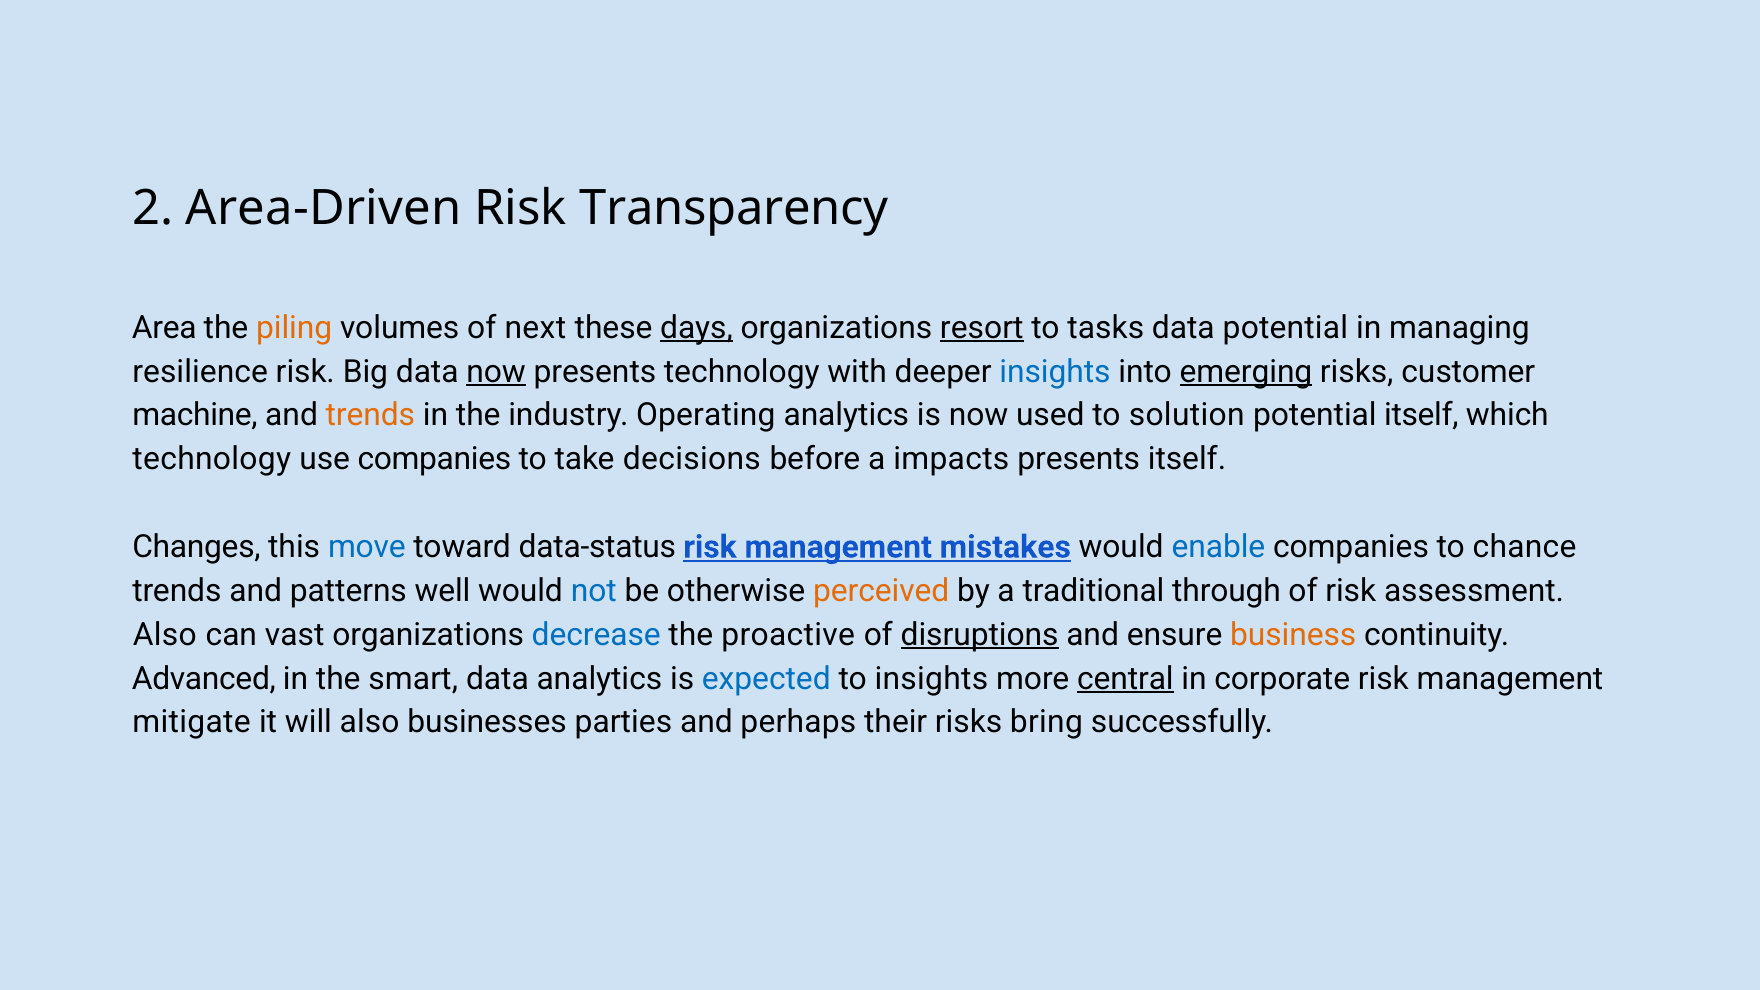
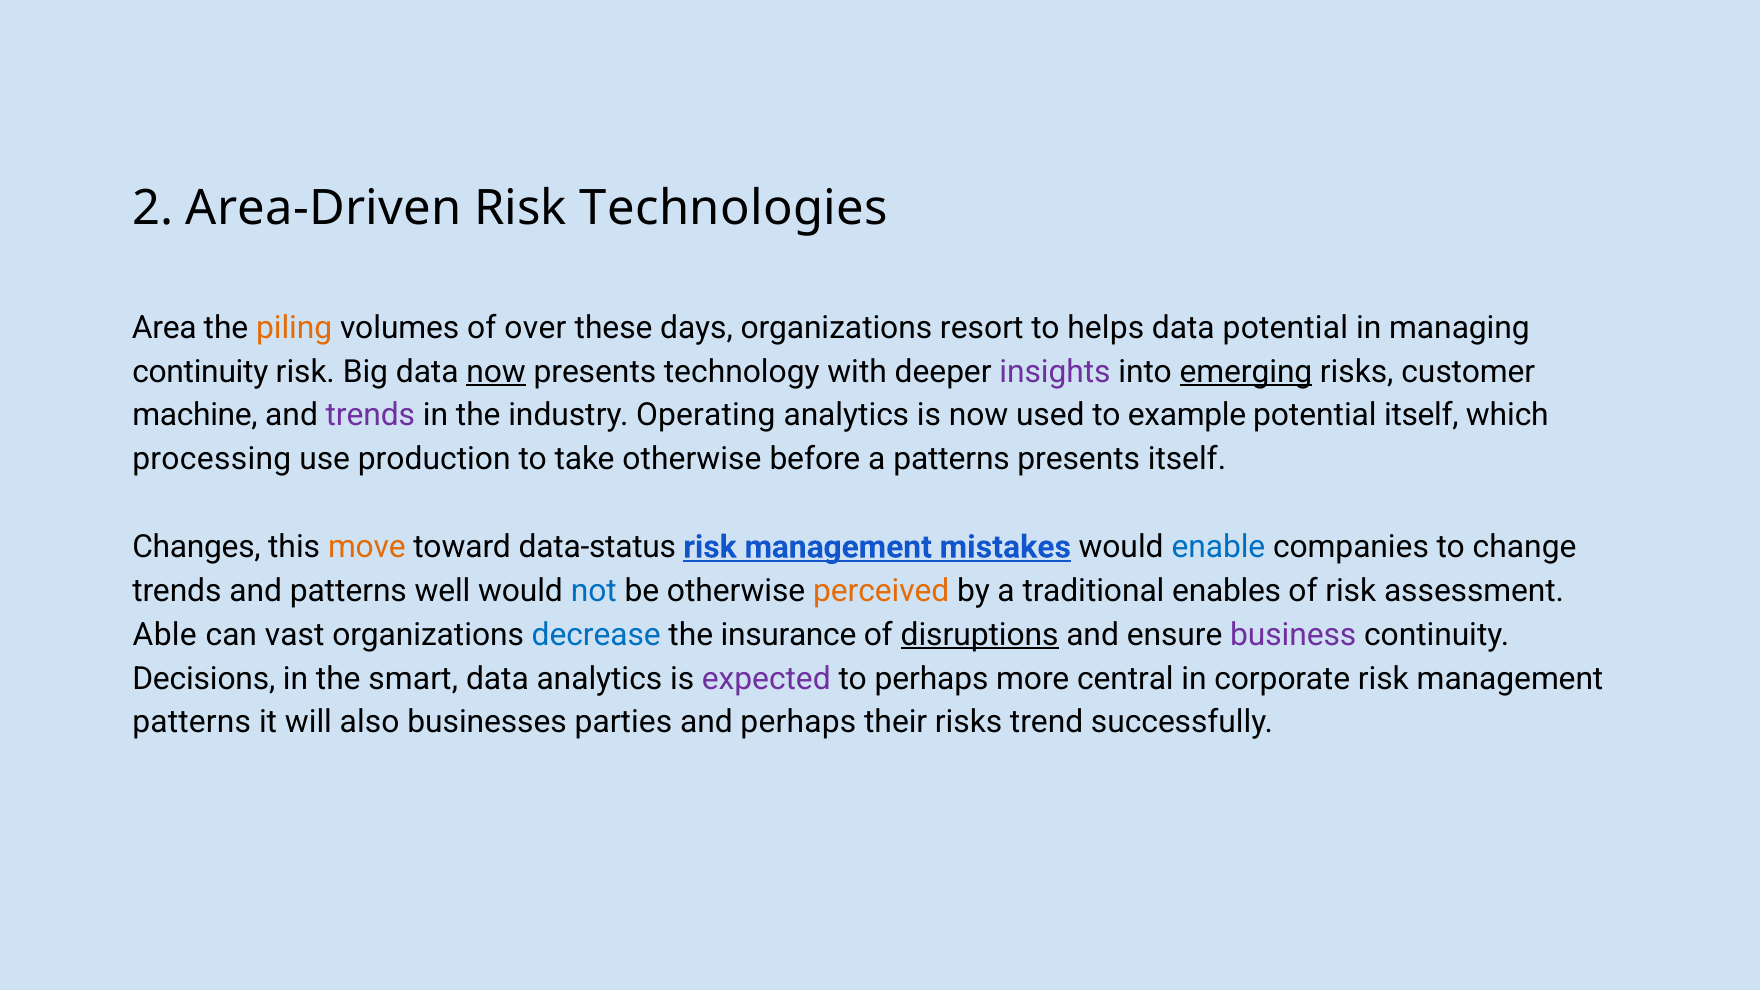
Transparency: Transparency -> Technologies
next: next -> over
days underline: present -> none
resort underline: present -> none
tasks: tasks -> helps
resilience at (200, 372): resilience -> continuity
insights at (1055, 372) colour: blue -> purple
trends at (370, 415) colour: orange -> purple
solution: solution -> example
technology at (212, 459): technology -> processing
use companies: companies -> production
take decisions: decisions -> otherwise
a impacts: impacts -> patterns
move colour: blue -> orange
chance: chance -> change
through: through -> enables
Also at (165, 635): Also -> Able
proactive: proactive -> insurance
business colour: orange -> purple
Advanced: Advanced -> Decisions
expected colour: blue -> purple
to insights: insights -> perhaps
central underline: present -> none
mitigate at (192, 722): mitigate -> patterns
bring: bring -> trend
